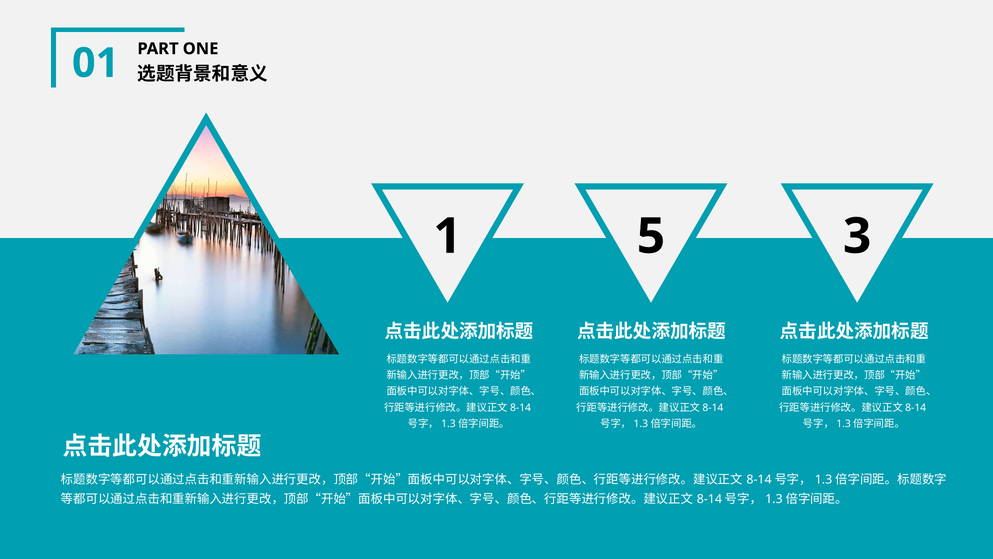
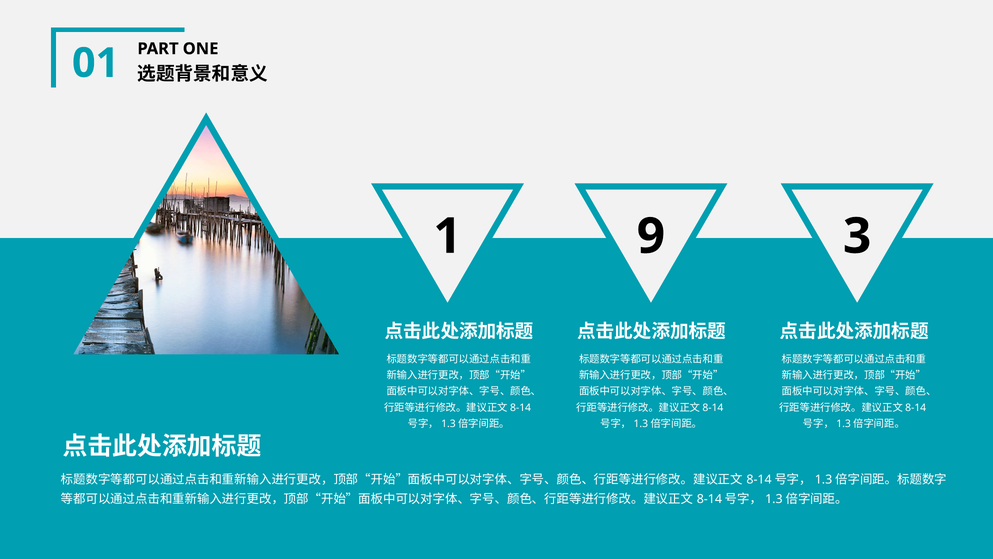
5: 5 -> 9
